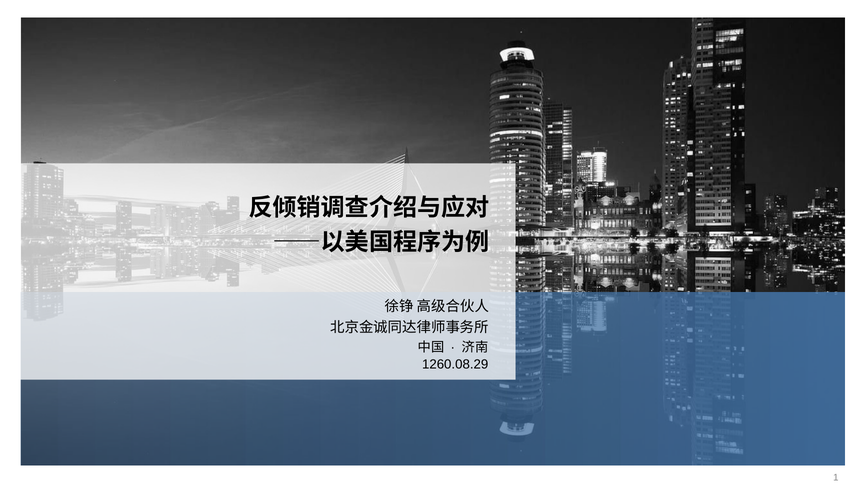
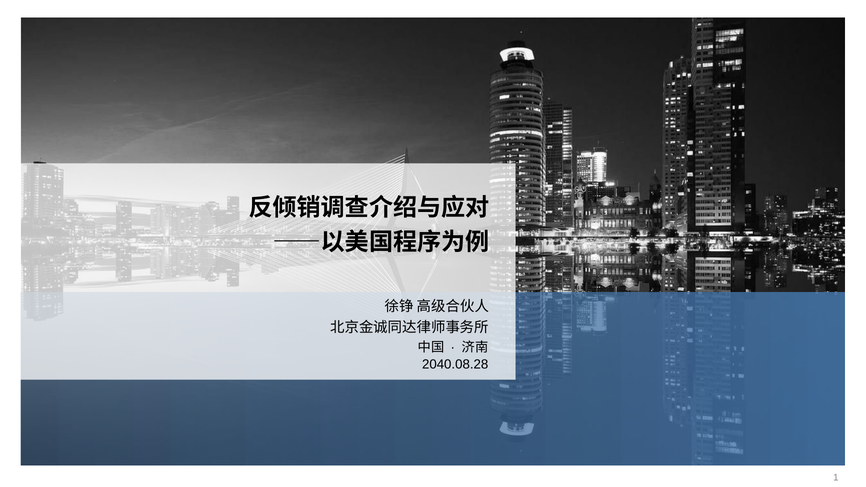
1260.08.29: 1260.08.29 -> 2040.08.28
